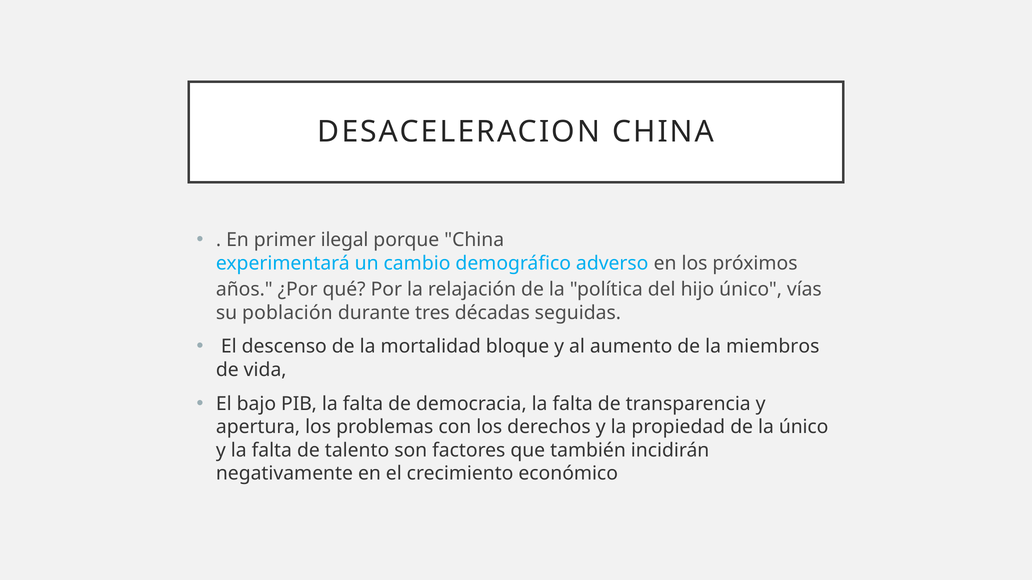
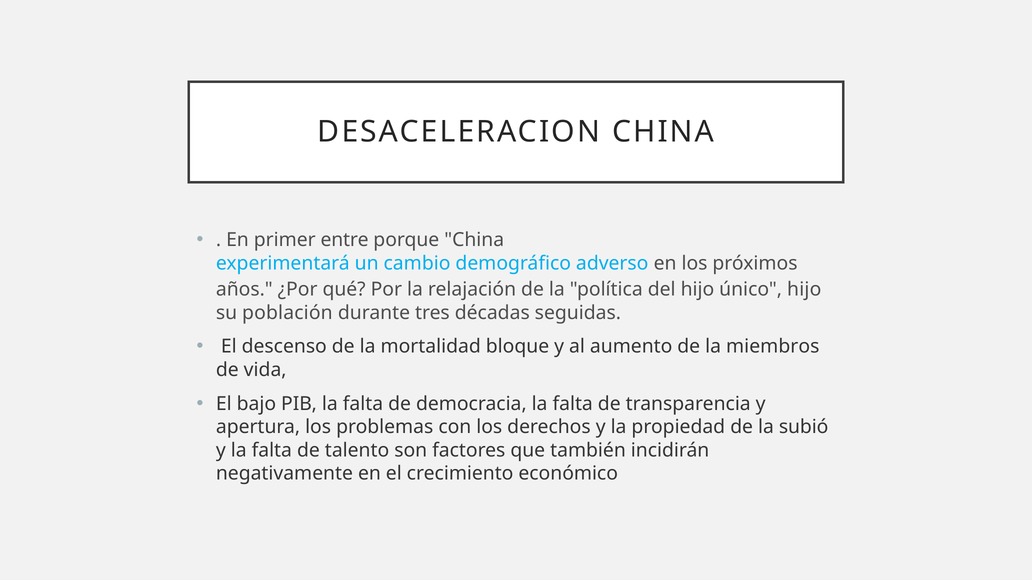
ilegal: ilegal -> entre
único vías: vías -> hijo
la único: único -> subió
